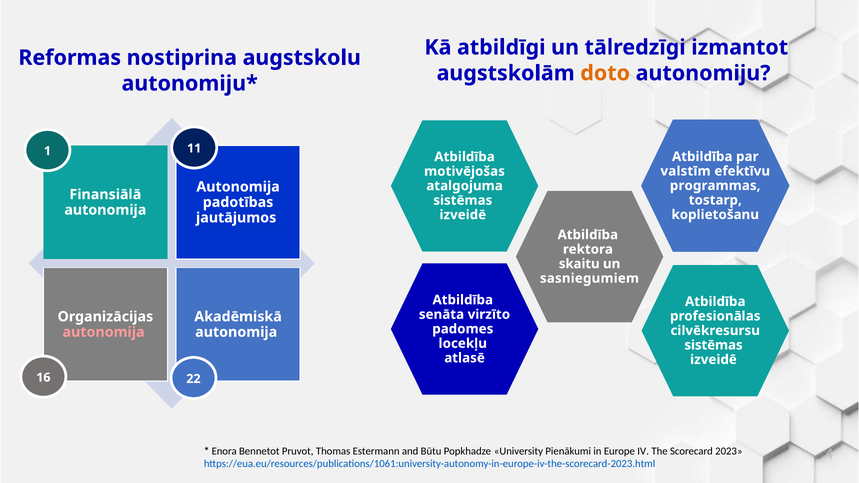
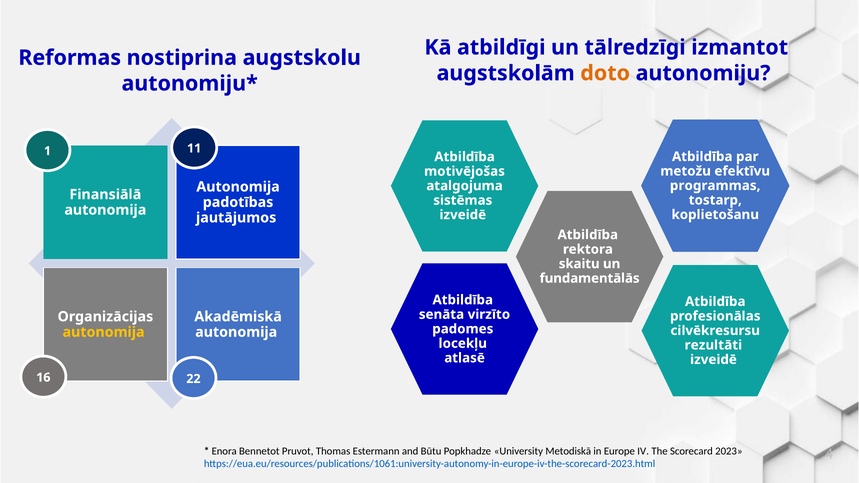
valstīm: valstīm -> metožu
sasniegumiem: sasniegumiem -> fundamentālās
autonomija at (104, 332) colour: pink -> yellow
sistēmas at (714, 345): sistēmas -> rezultāti
Pienākumi: Pienākumi -> Metodiskā
